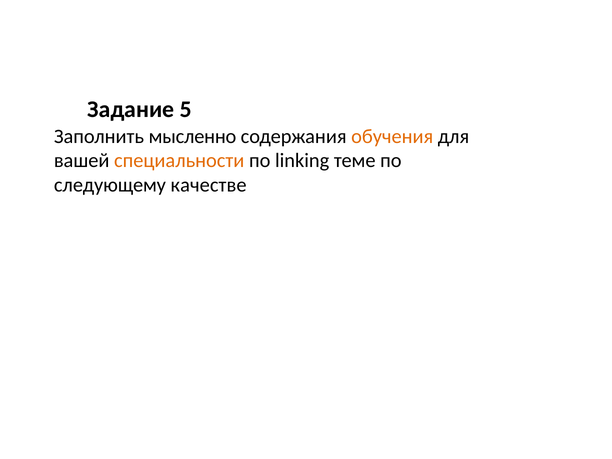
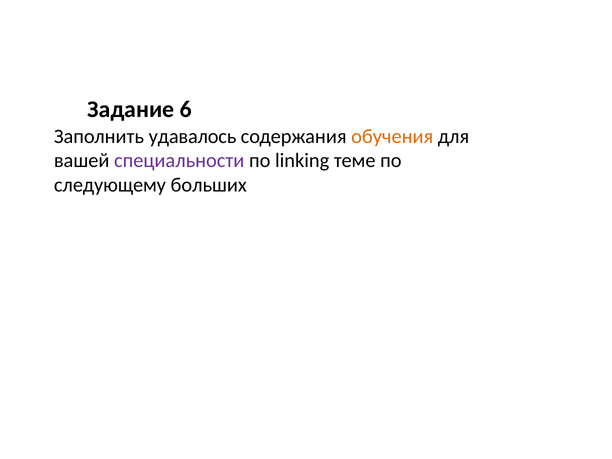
5: 5 -> 6
мысленно: мысленно -> удавалось
специальности colour: orange -> purple
качестве: качестве -> больших
